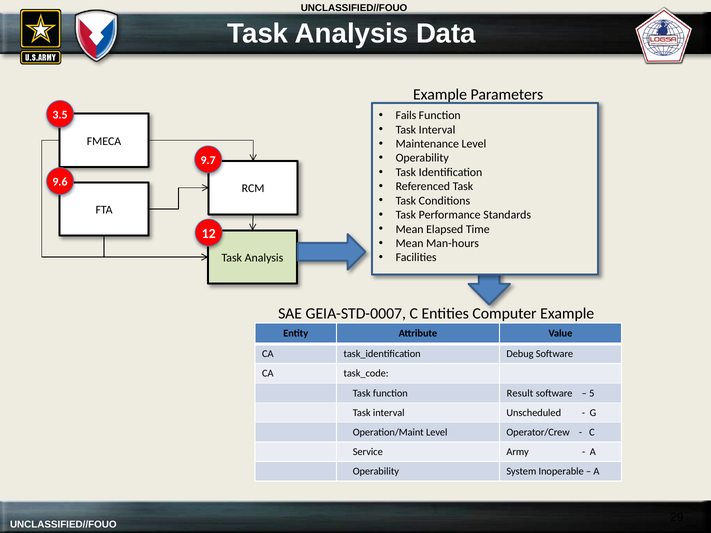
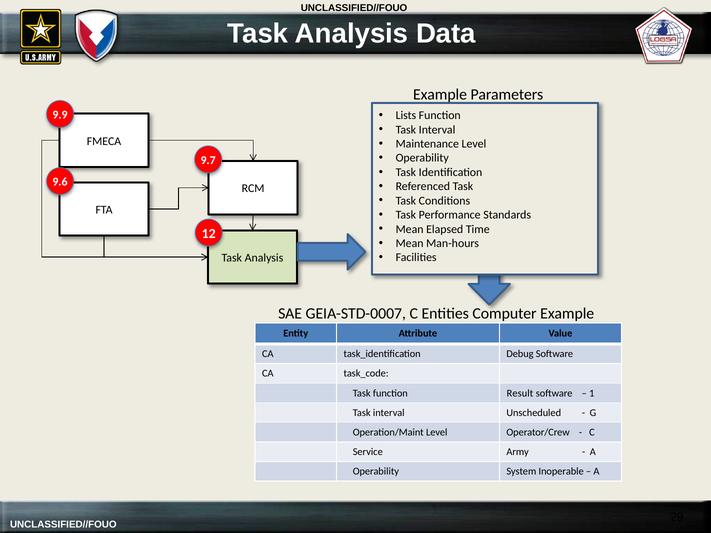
Fails: Fails -> Lists
3.5: 3.5 -> 9.9
5: 5 -> 1
